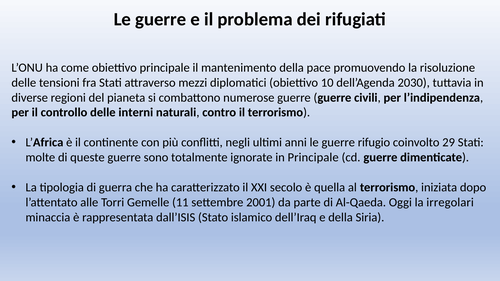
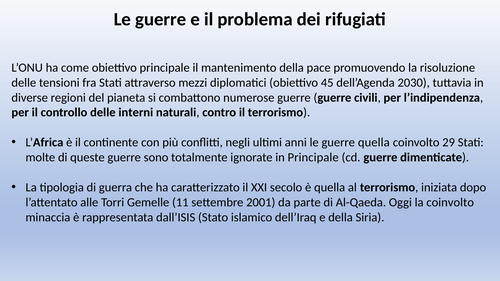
10: 10 -> 45
guerre rifugio: rifugio -> quella
la irregolari: irregolari -> coinvolto
